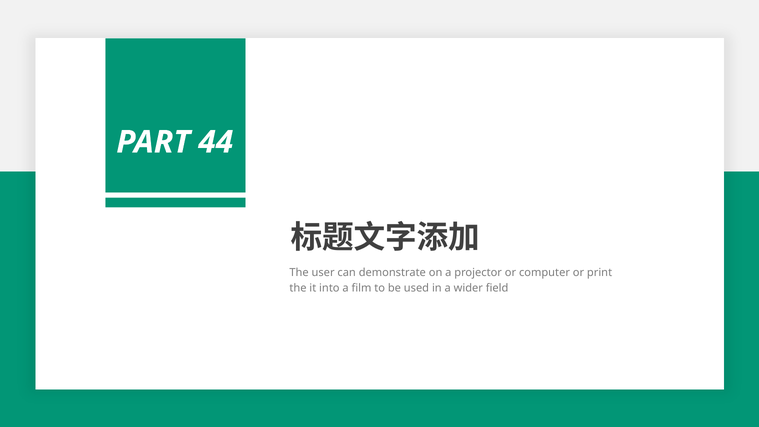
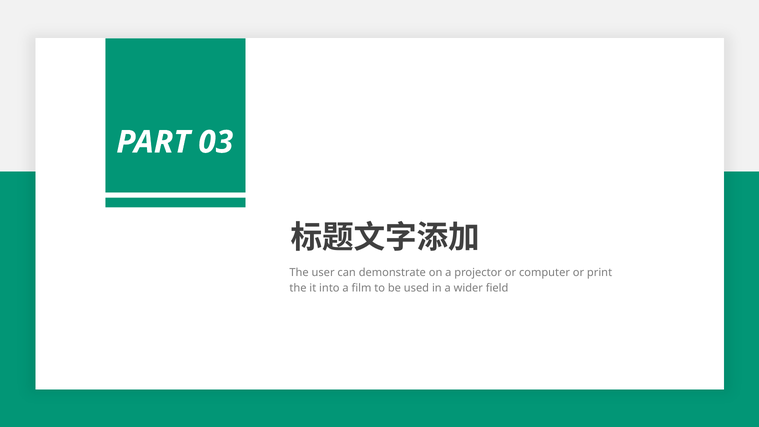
44: 44 -> 03
